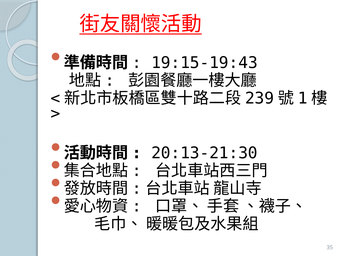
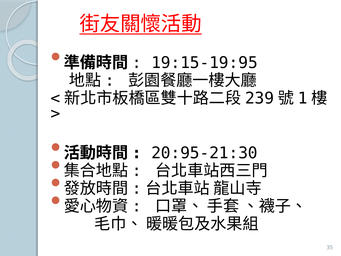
19:15-19:43: 19:15-19:43 -> 19:15-19:95
20:13-21:30: 20:13-21:30 -> 20:95-21:30
